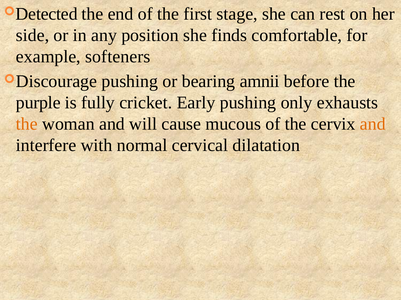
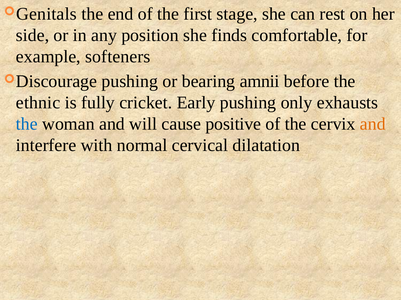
Detected: Detected -> Genitals
purple: purple -> ethnic
the at (27, 124) colour: orange -> blue
mucous: mucous -> positive
